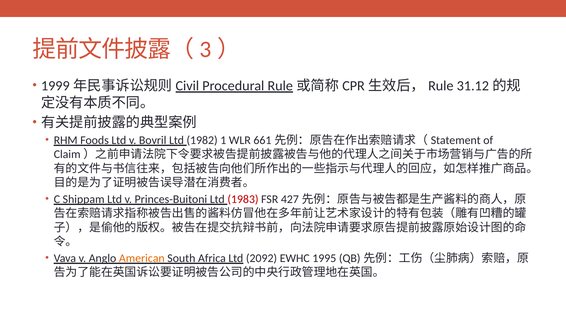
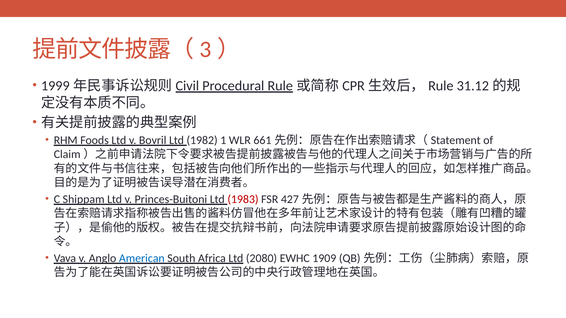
American colour: orange -> blue
2092: 2092 -> 2080
1995: 1995 -> 1909
